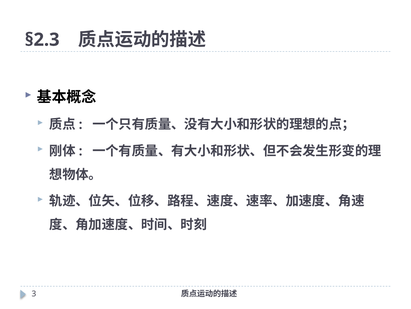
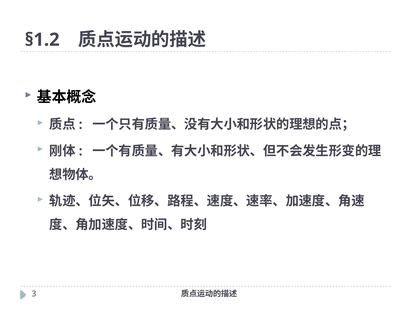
§2.3: §2.3 -> §1.2
